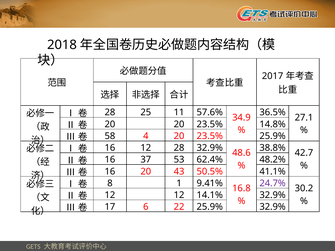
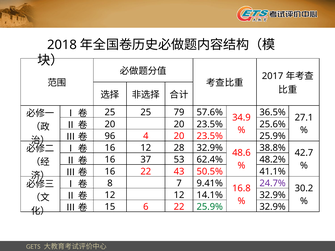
28 at (110, 113): 28 -> 25
11: 11 -> 79
14.8%: 14.8% -> 25.6%
58: 58 -> 96
16 20: 20 -> 22
1: 1 -> 7
17: 17 -> 15
25.9% at (210, 207) colour: black -> green
